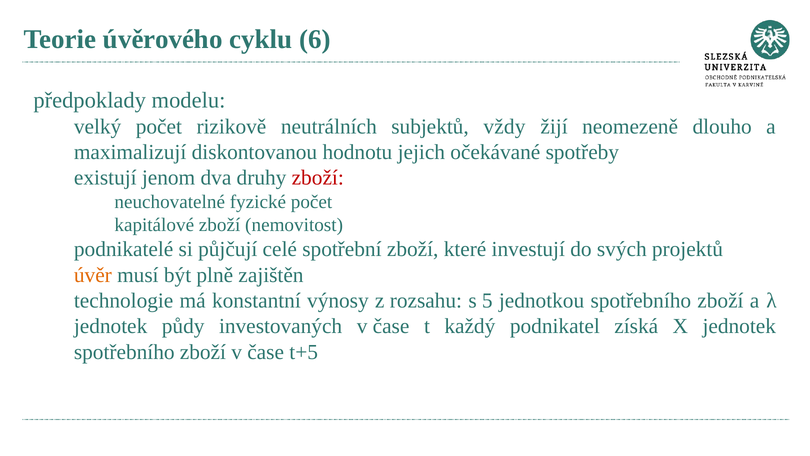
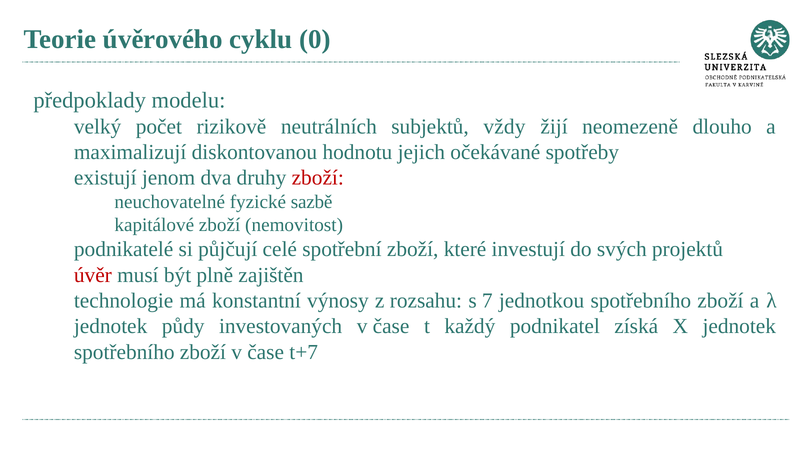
6: 6 -> 0
fyzické počet: počet -> sazbě
úvěr colour: orange -> red
5: 5 -> 7
t+5: t+5 -> t+7
